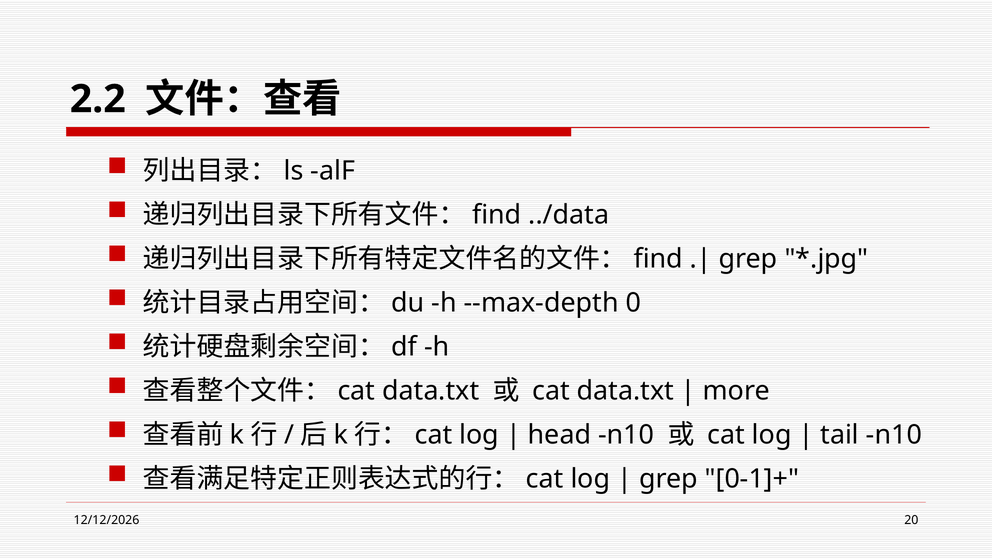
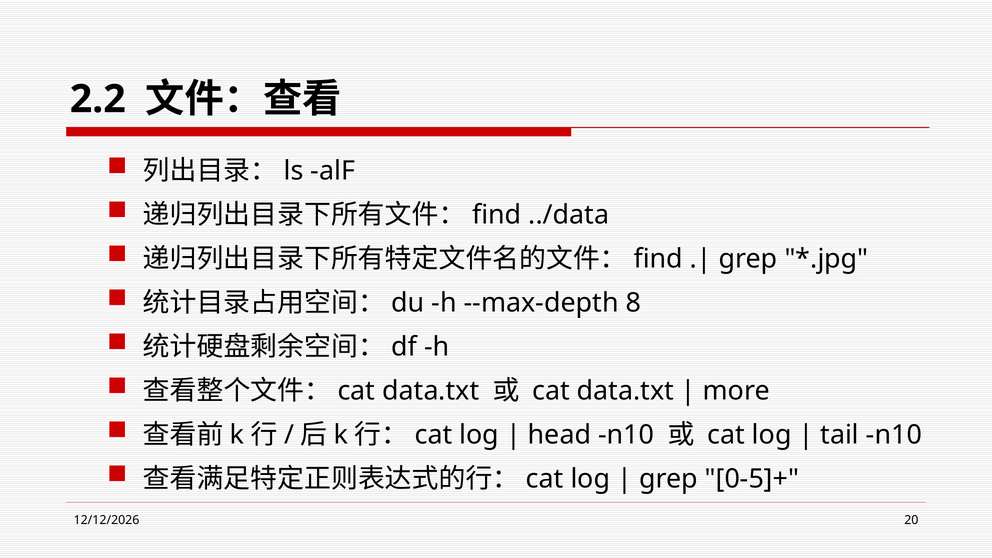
0: 0 -> 8
0-1]+: 0-1]+ -> 0-5]+
